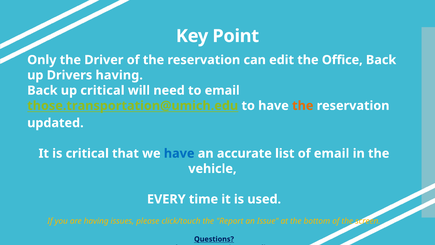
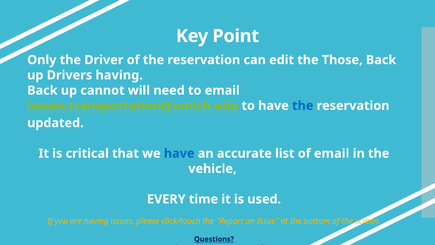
the Office: Office -> Those
up critical: critical -> cannot
those.transportation@umich.edu: those.transportation@umich.edu -> issues.transportation@umich.edu
the at (303, 106) colour: orange -> blue
